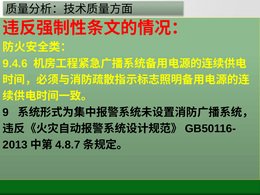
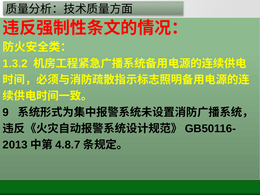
9.4.6: 9.4.6 -> 1.3.2
